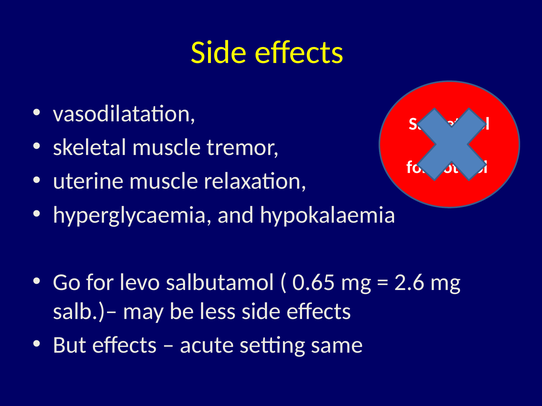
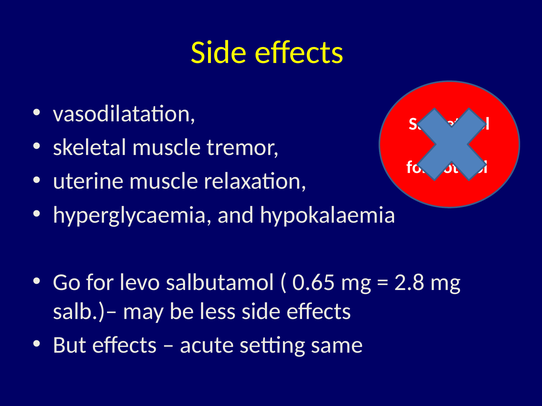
2.6: 2.6 -> 2.8
